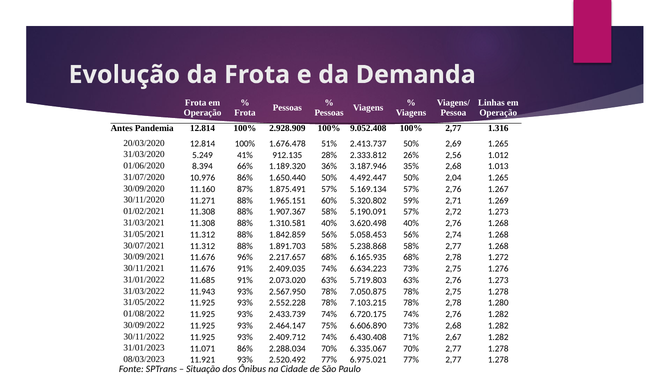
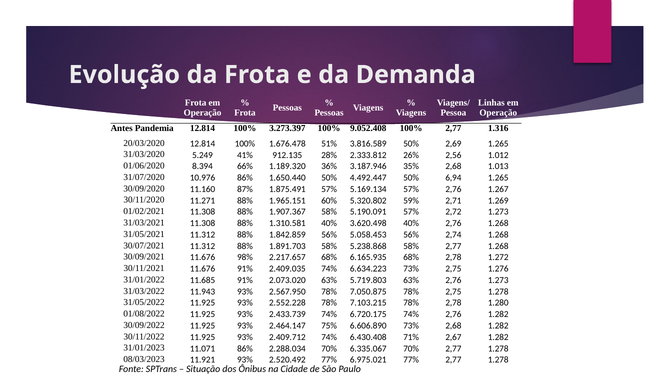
2.928.909: 2.928.909 -> 3.273.397
2.413.737: 2.413.737 -> 3.816.589
2,04: 2,04 -> 6,94
96%: 96% -> 98%
